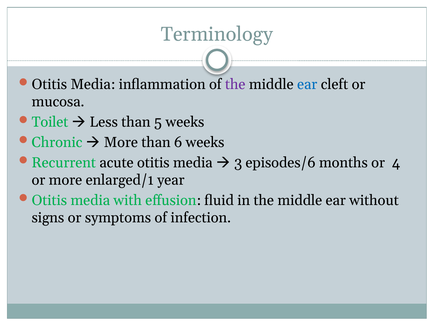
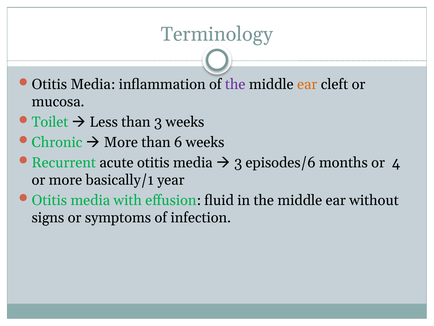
ear at (307, 84) colour: blue -> orange
than 5: 5 -> 3
enlarged/1: enlarged/1 -> basically/1
